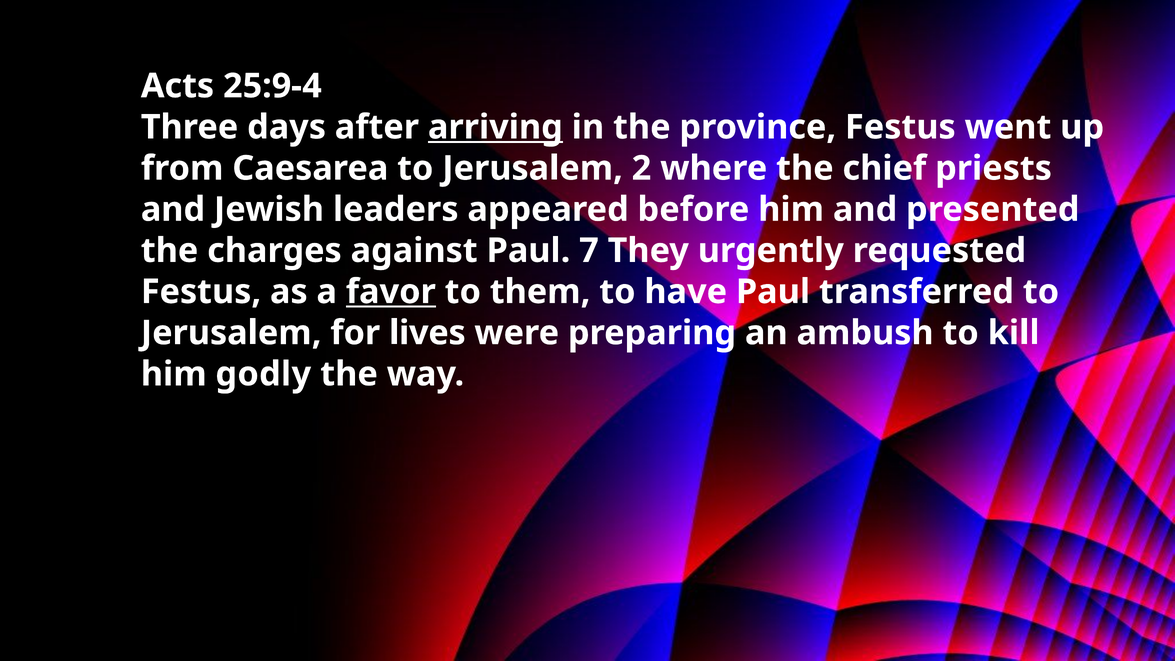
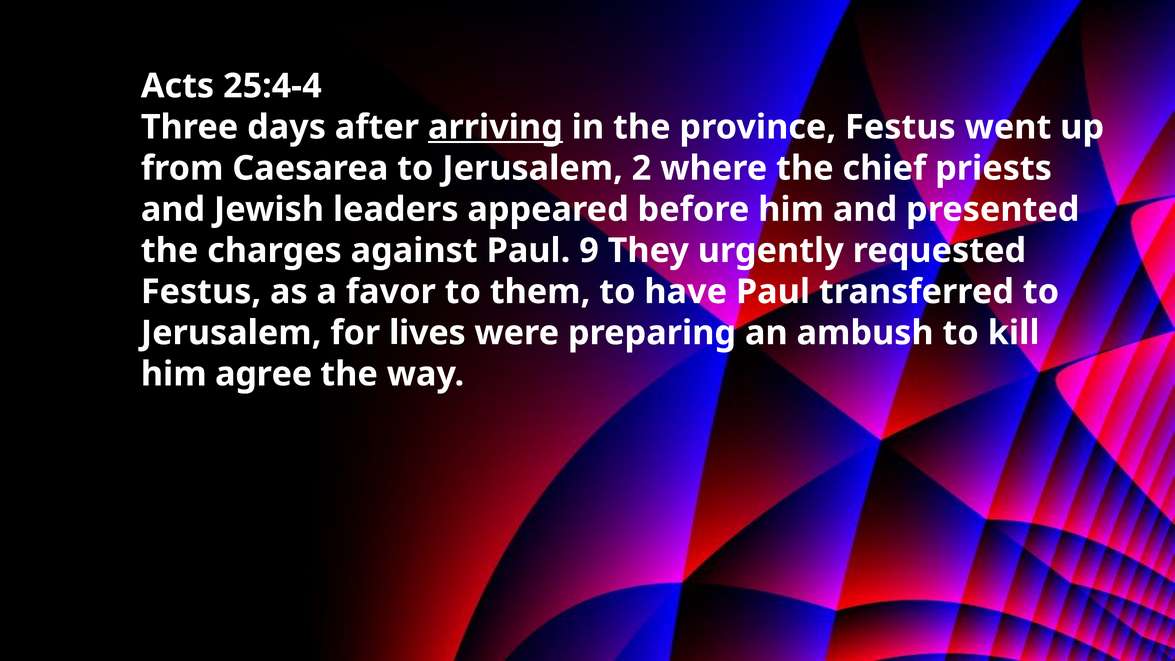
25:9-4: 25:9-4 -> 25:4-4
7: 7 -> 9
favor underline: present -> none
godly: godly -> agree
